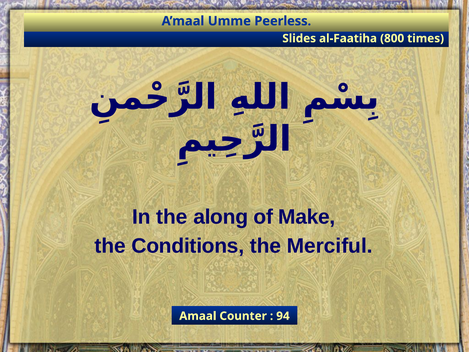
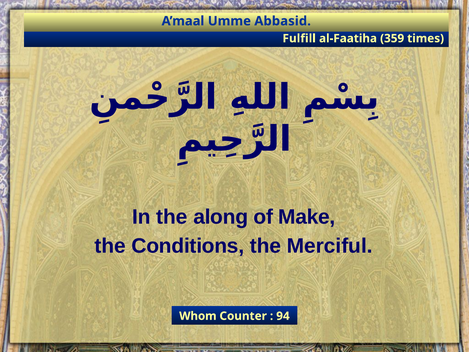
Peerless: Peerless -> Abbasid
Slides: Slides -> Fulfill
800: 800 -> 359
Amaal: Amaal -> Whom
